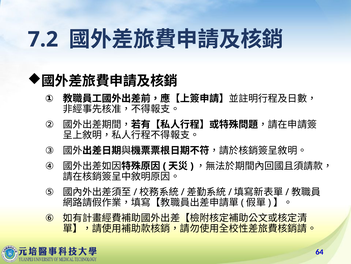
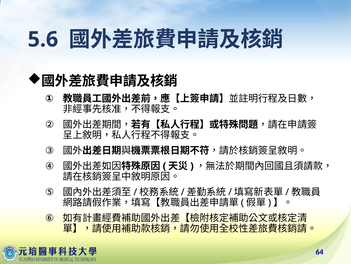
7.2: 7.2 -> 5.6
